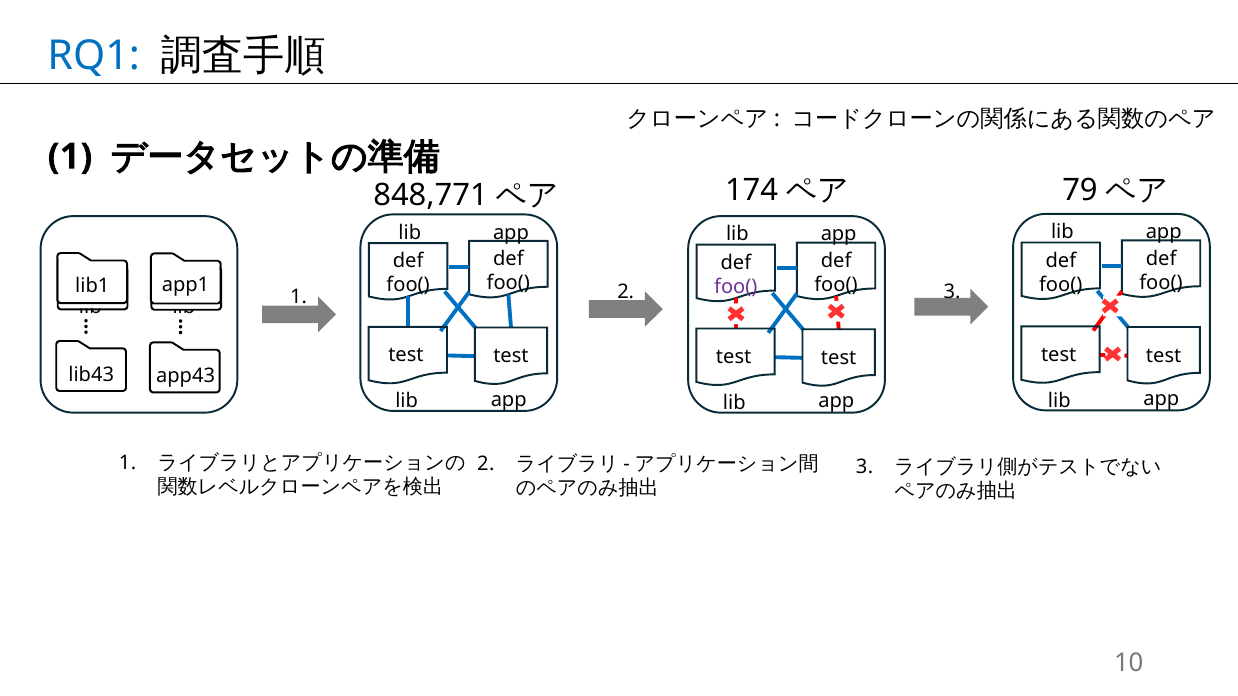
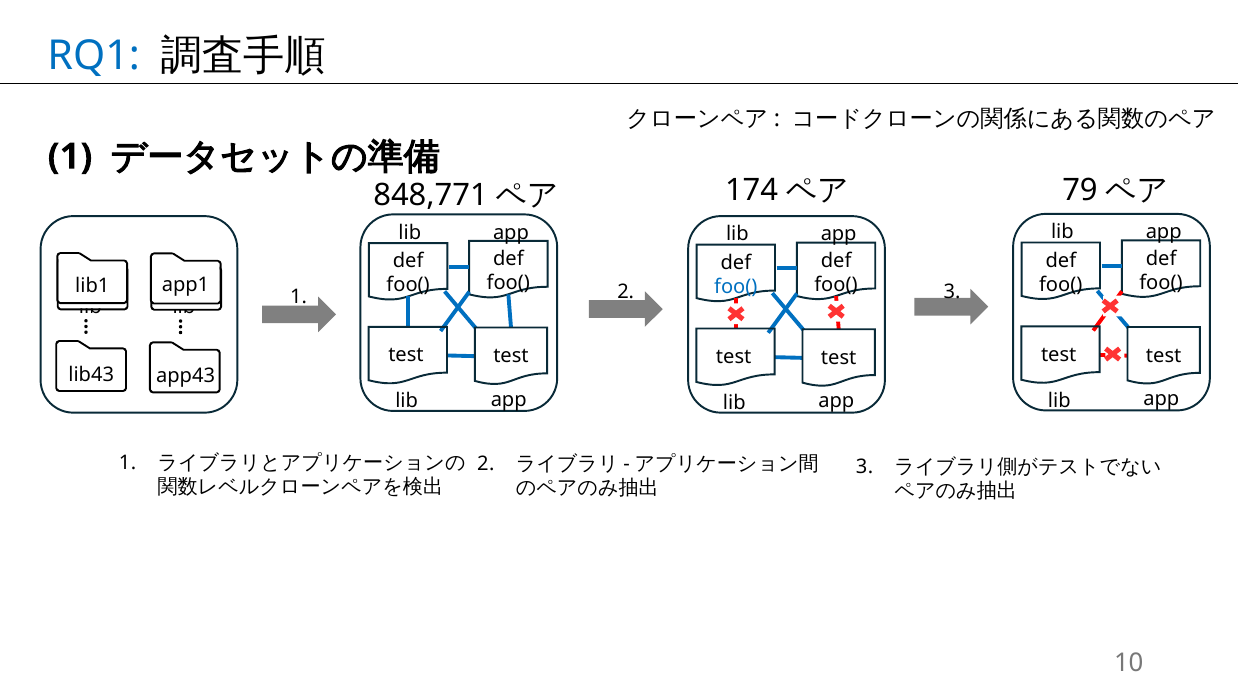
foo( at (736, 287) colour: purple -> blue
